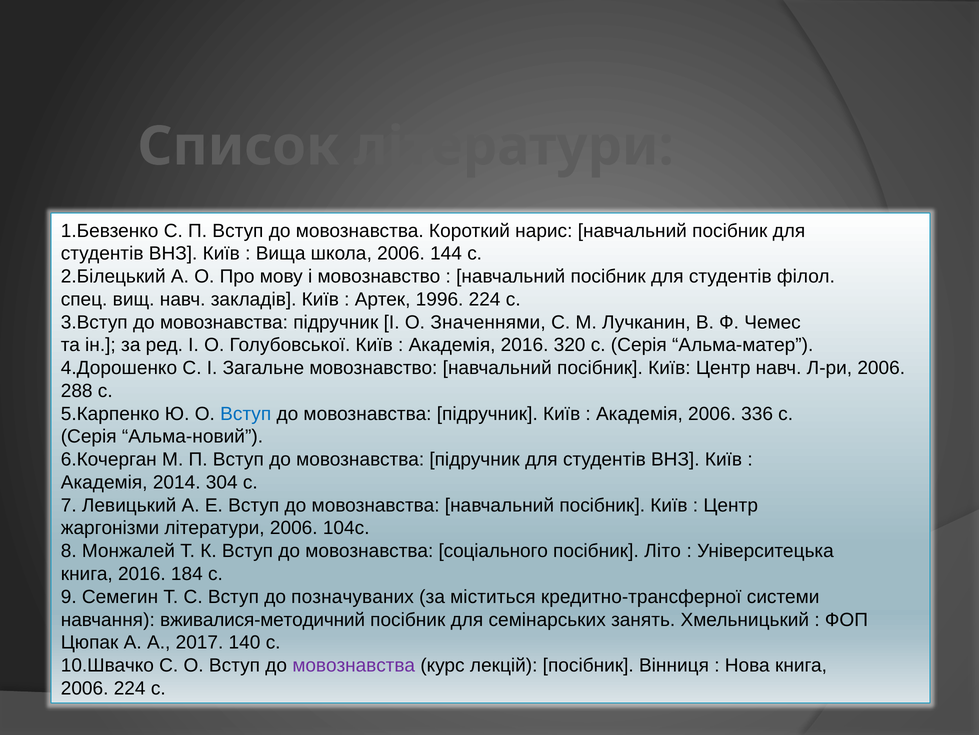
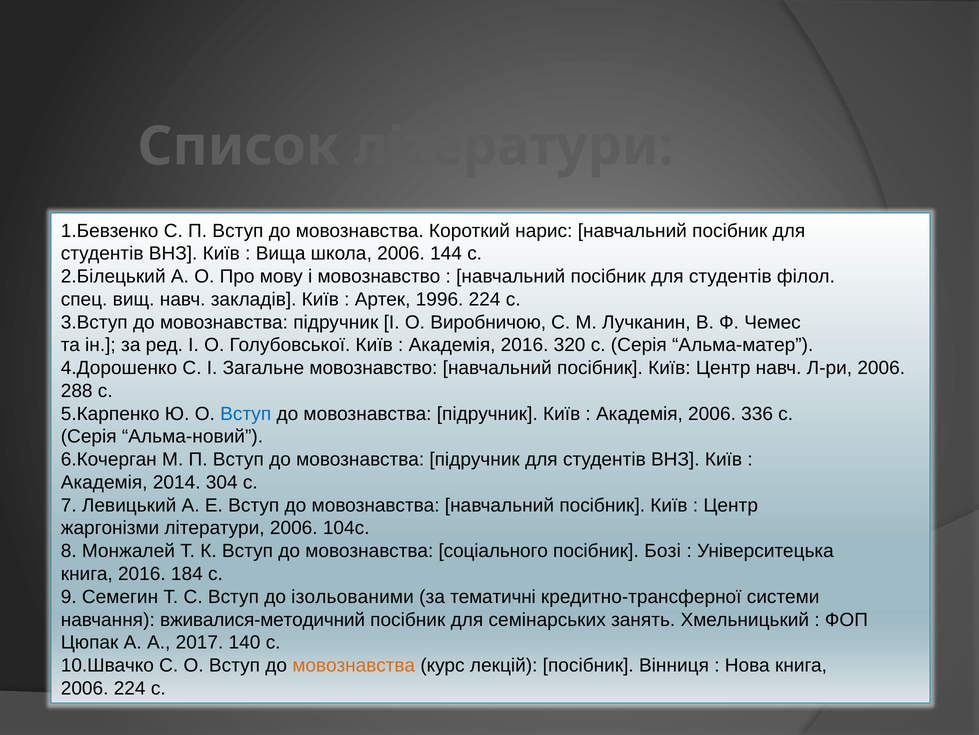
Значеннями: Значеннями -> Виробничою
Літо: Літо -> Бозі
позначуваних: позначуваних -> ізольованими
міститься: міститься -> тематичні
мовознавства at (354, 665) colour: purple -> orange
